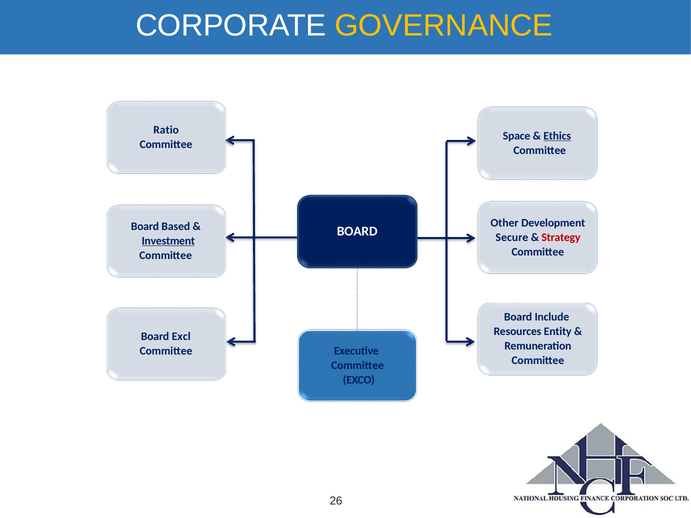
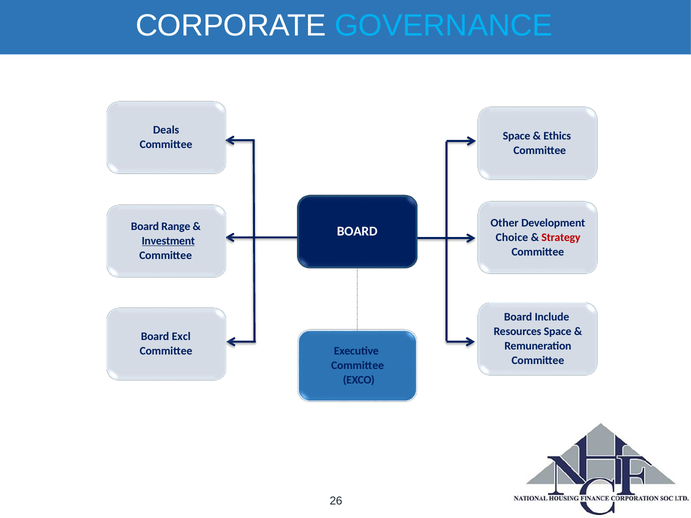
GOVERNANCE colour: yellow -> light blue
Ratio: Ratio -> Deals
Ethics underline: present -> none
Based: Based -> Range
Secure: Secure -> Choice
Resources Entity: Entity -> Space
